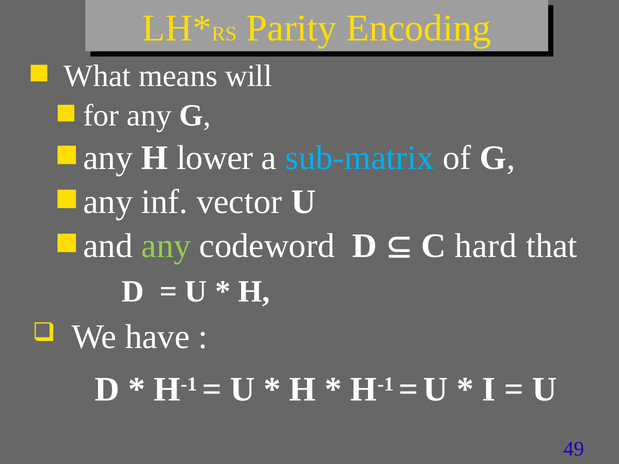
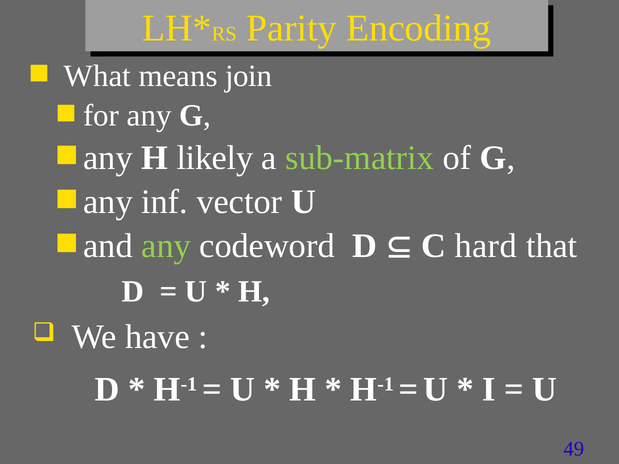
will: will -> join
lower: lower -> likely
sub-matrix colour: light blue -> light green
